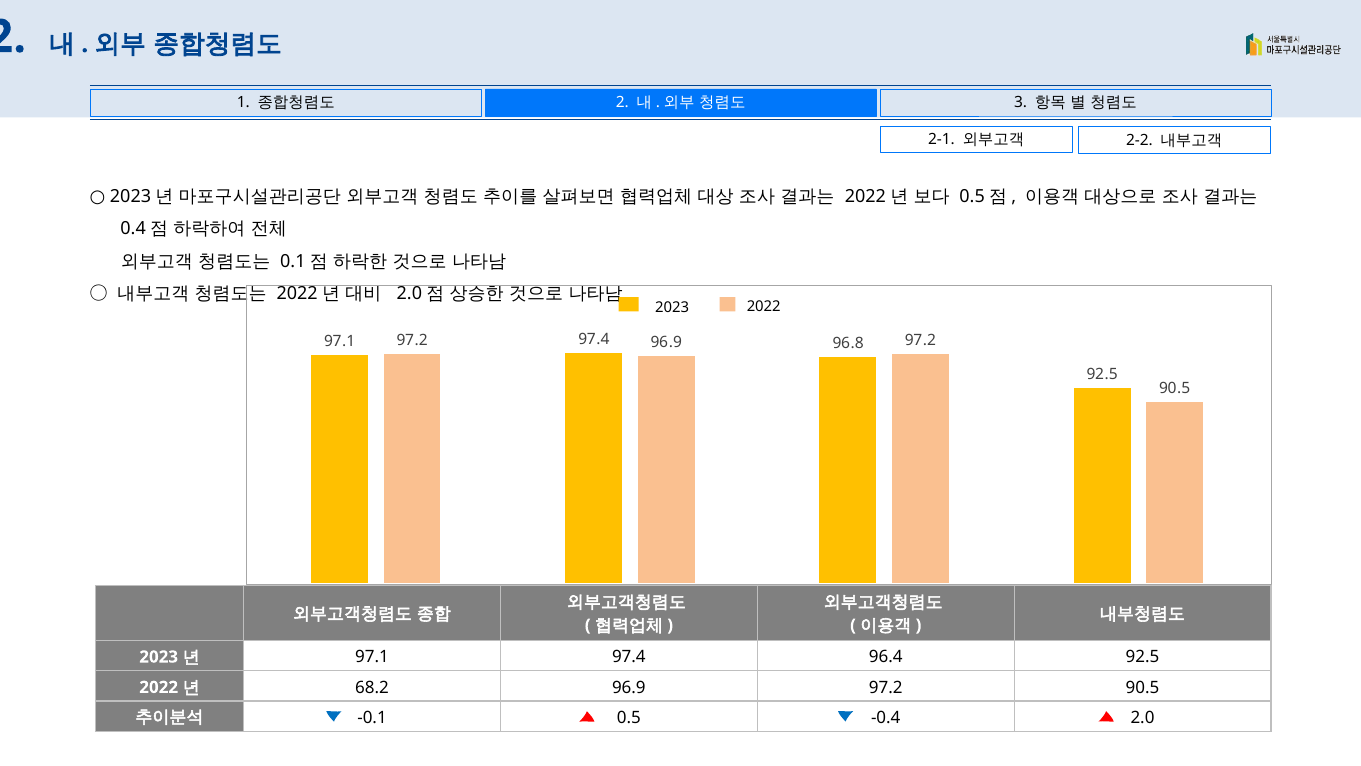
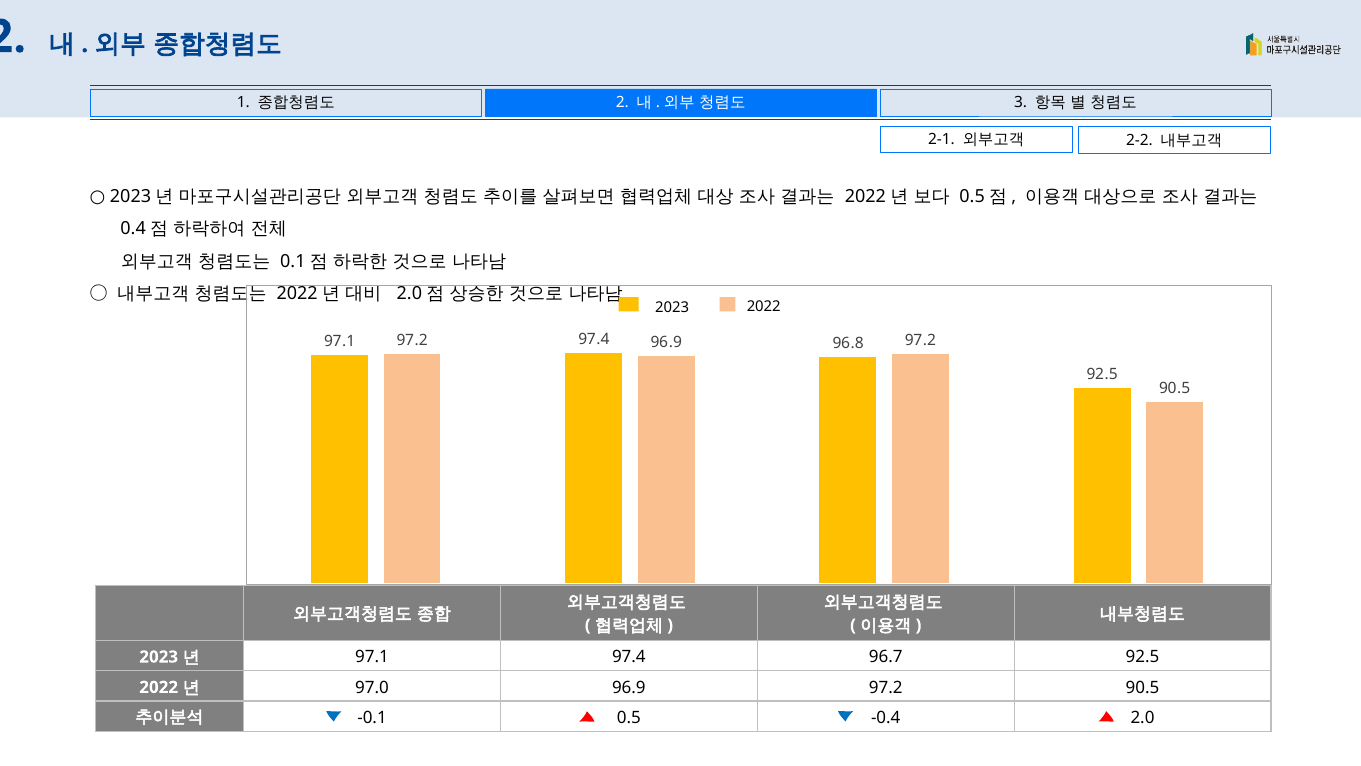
96.4: 96.4 -> 96.7
68.2: 68.2 -> 97.0
